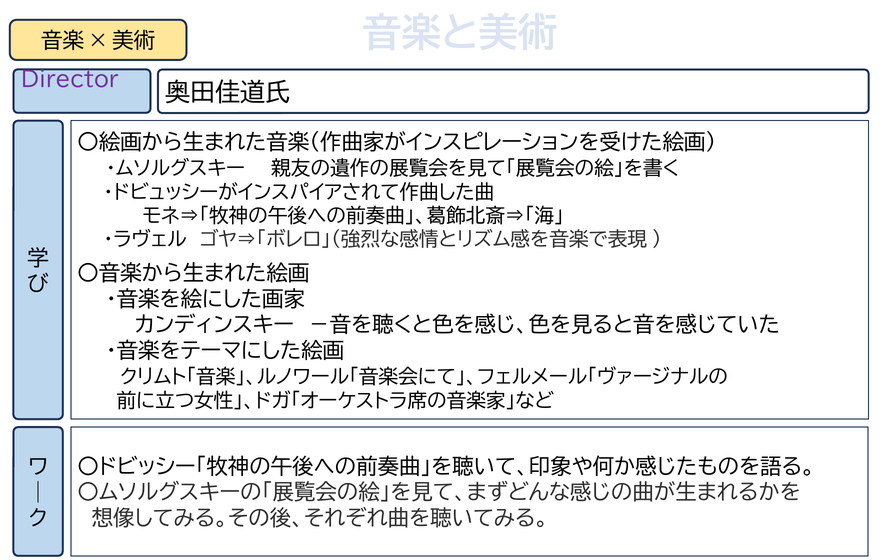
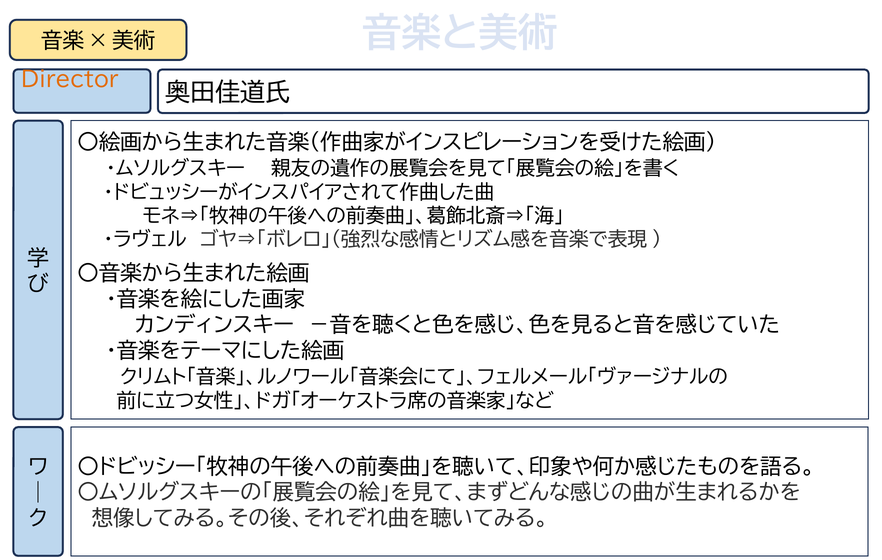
Director colour: purple -> orange
